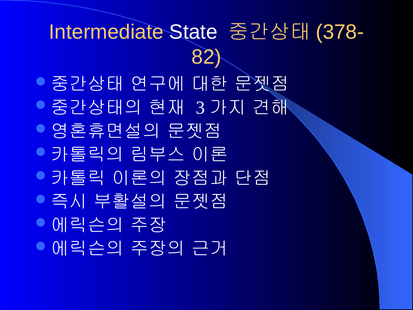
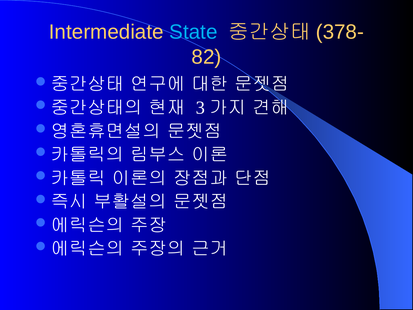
State colour: white -> light blue
